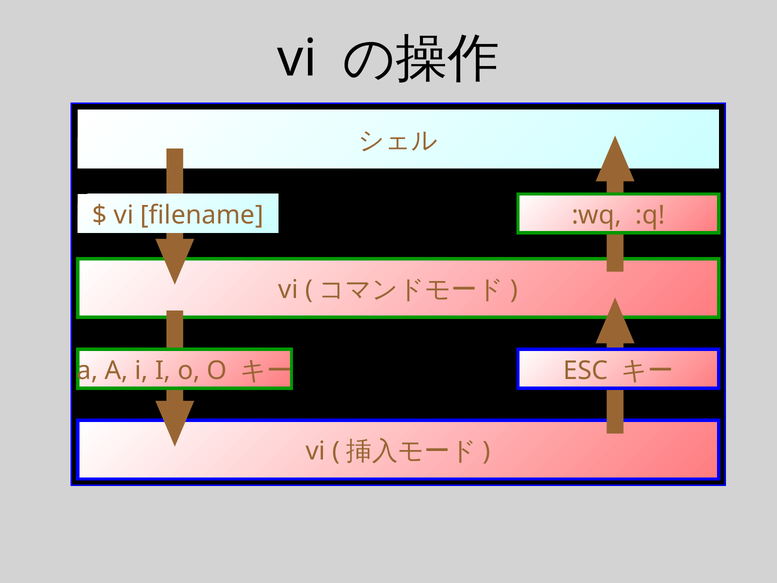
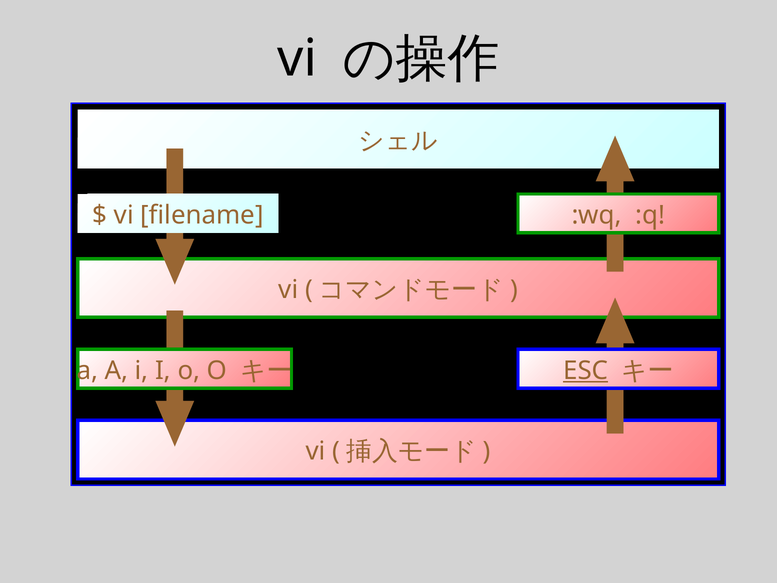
ESC underline: none -> present
